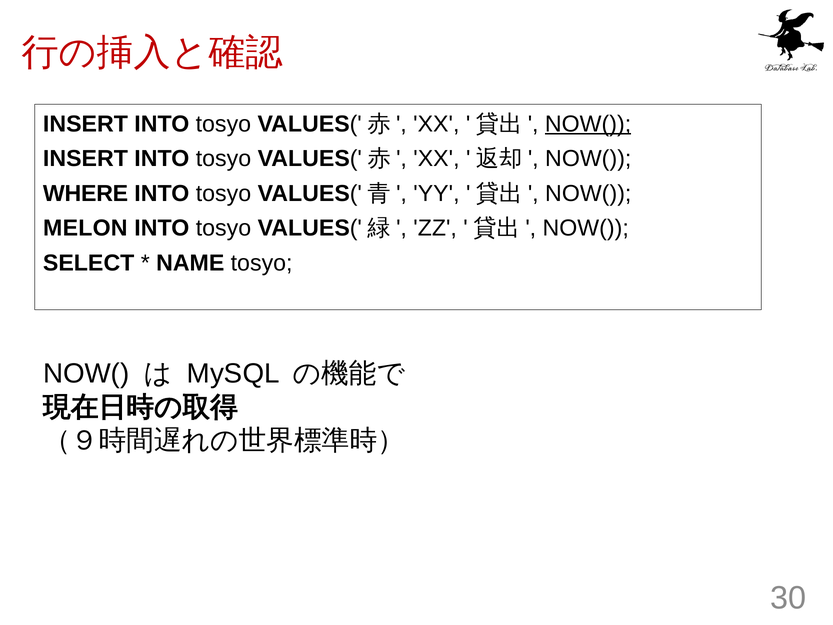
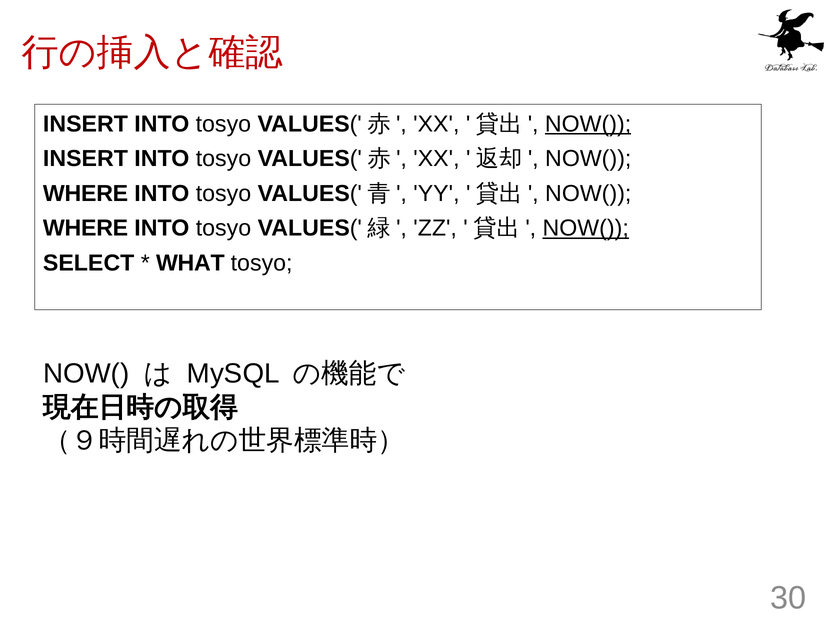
MELON at (85, 228): MELON -> WHERE
NOW( at (586, 228) underline: none -> present
NAME: NAME -> WHAT
